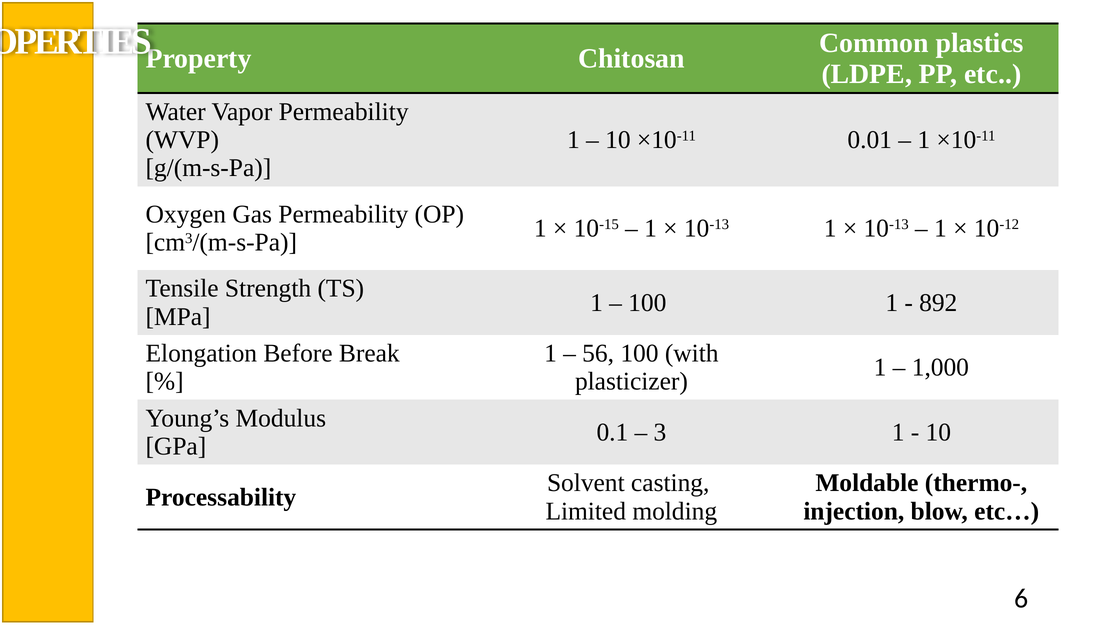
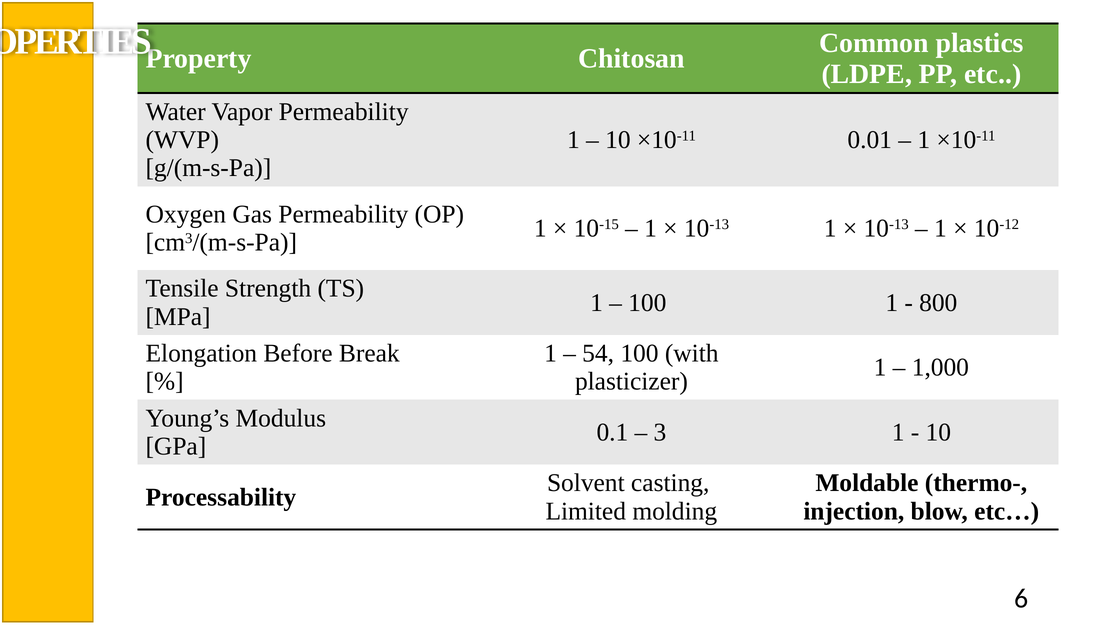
892: 892 -> 800
56: 56 -> 54
